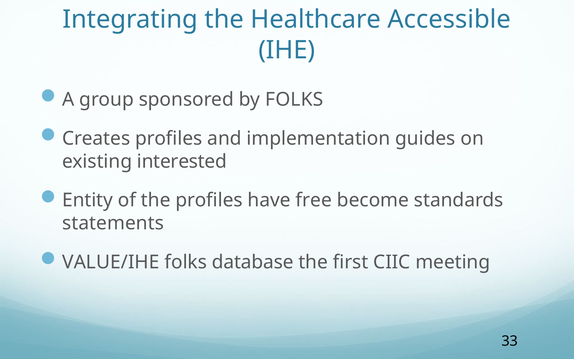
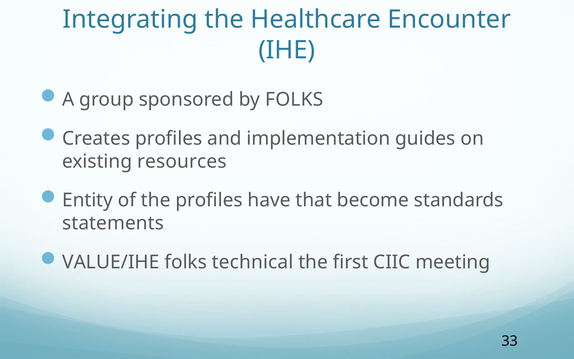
Accessible: Accessible -> Encounter
interested: interested -> resources
free: free -> that
database: database -> technical
